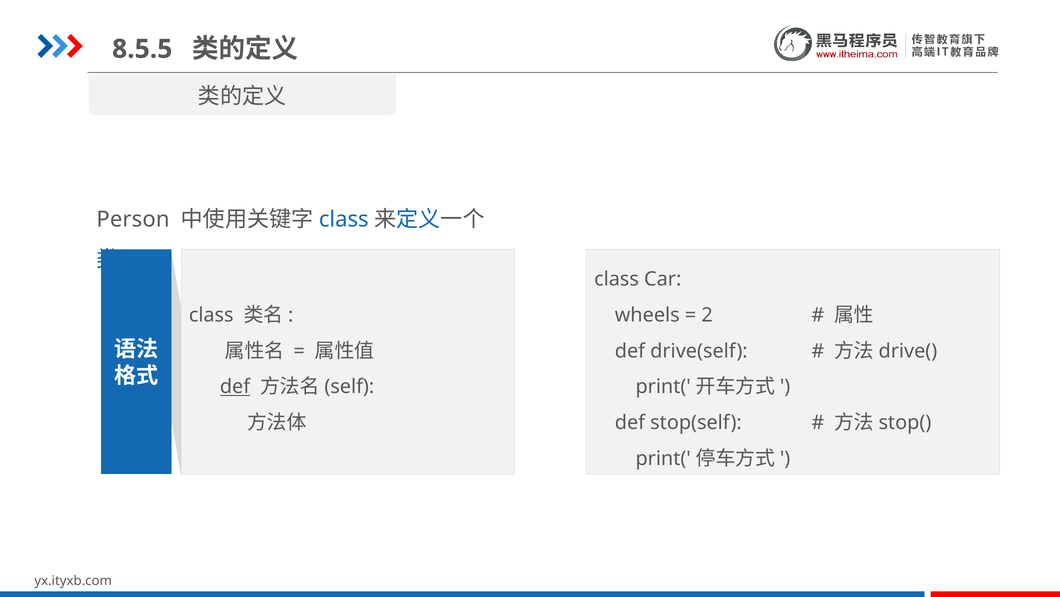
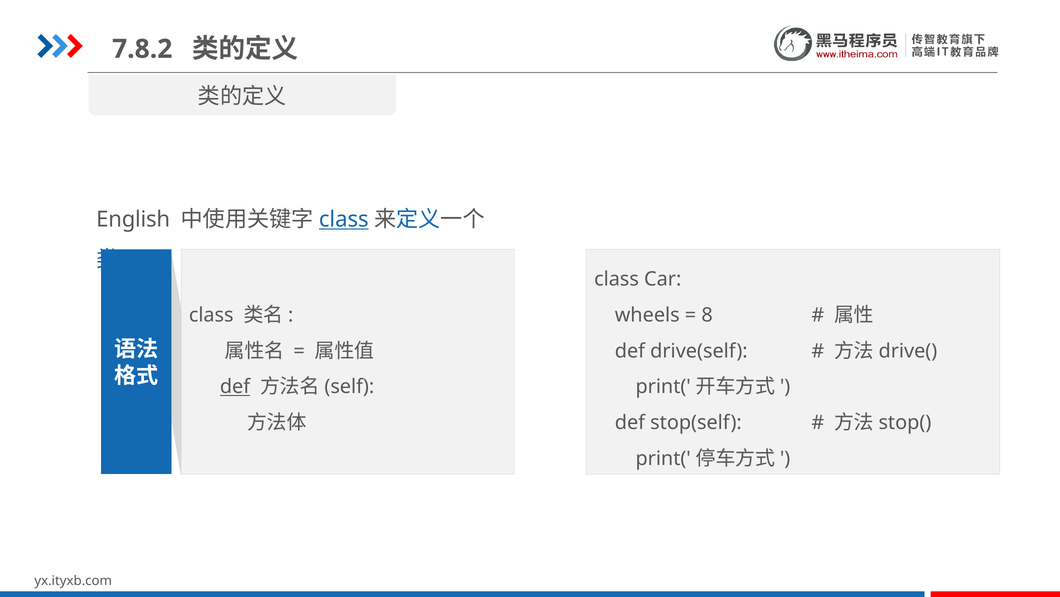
8.5.5: 8.5.5 -> 7.8.2
Person: Person -> English
class at (344, 219) underline: none -> present
2: 2 -> 8
